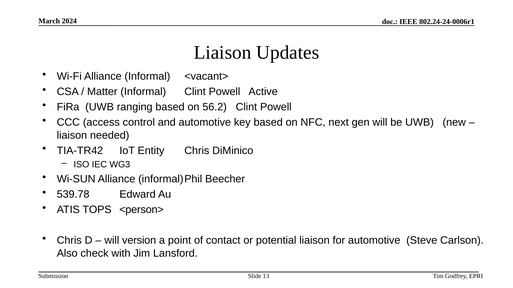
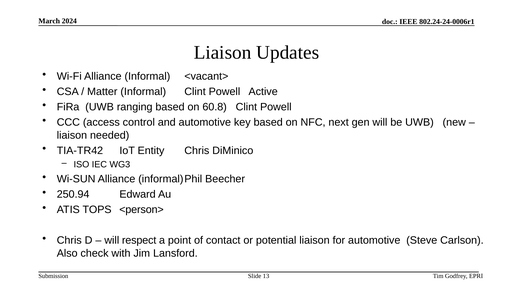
56.2: 56.2 -> 60.8
539.78: 539.78 -> 250.94
version: version -> respect
